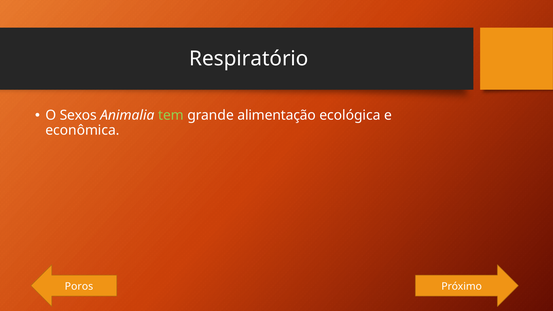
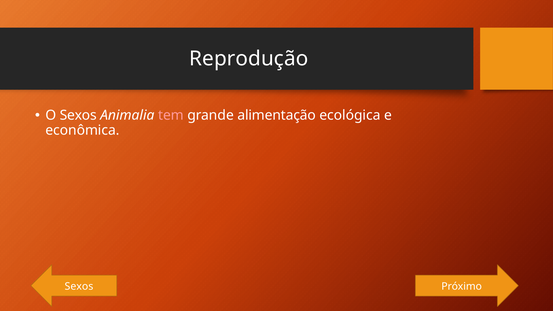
Respiratório: Respiratório -> Reprodução
tem colour: light green -> pink
Poros at (79, 286): Poros -> Sexos
